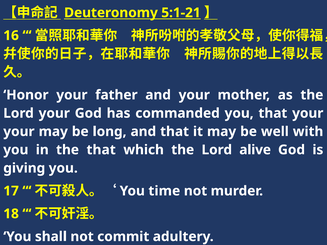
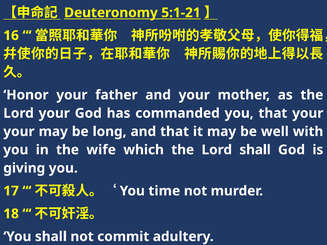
the that: that -> wife
Lord alive: alive -> shall
